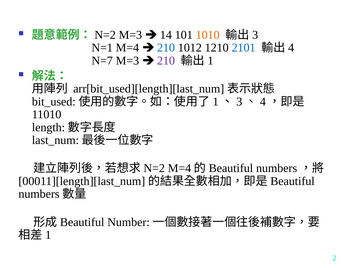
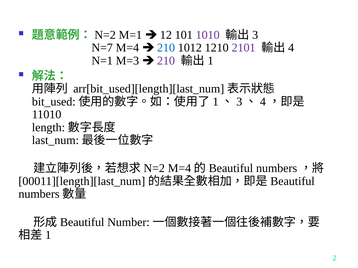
M=3 at (130, 35): M=3 -> M=1
14: 14 -> 12
1010 colour: orange -> purple
N=1: N=1 -> N=7
2101 colour: blue -> purple
N=7: N=7 -> N=1
